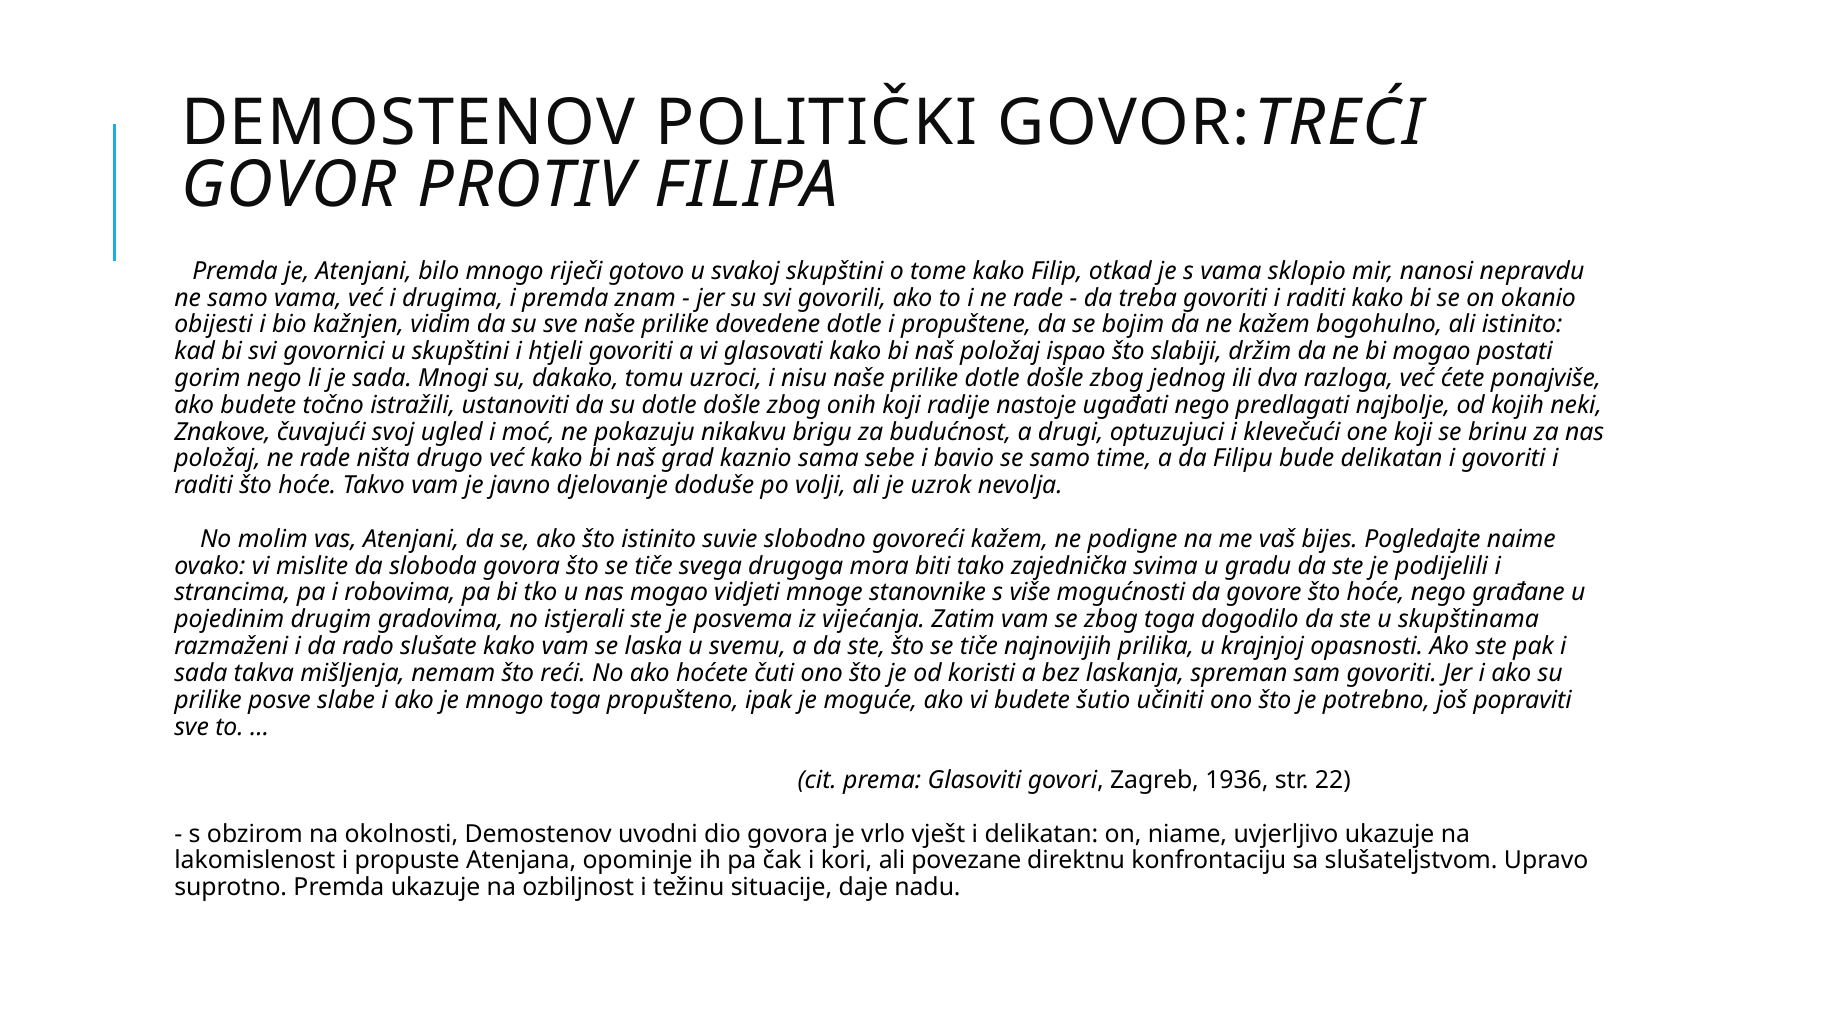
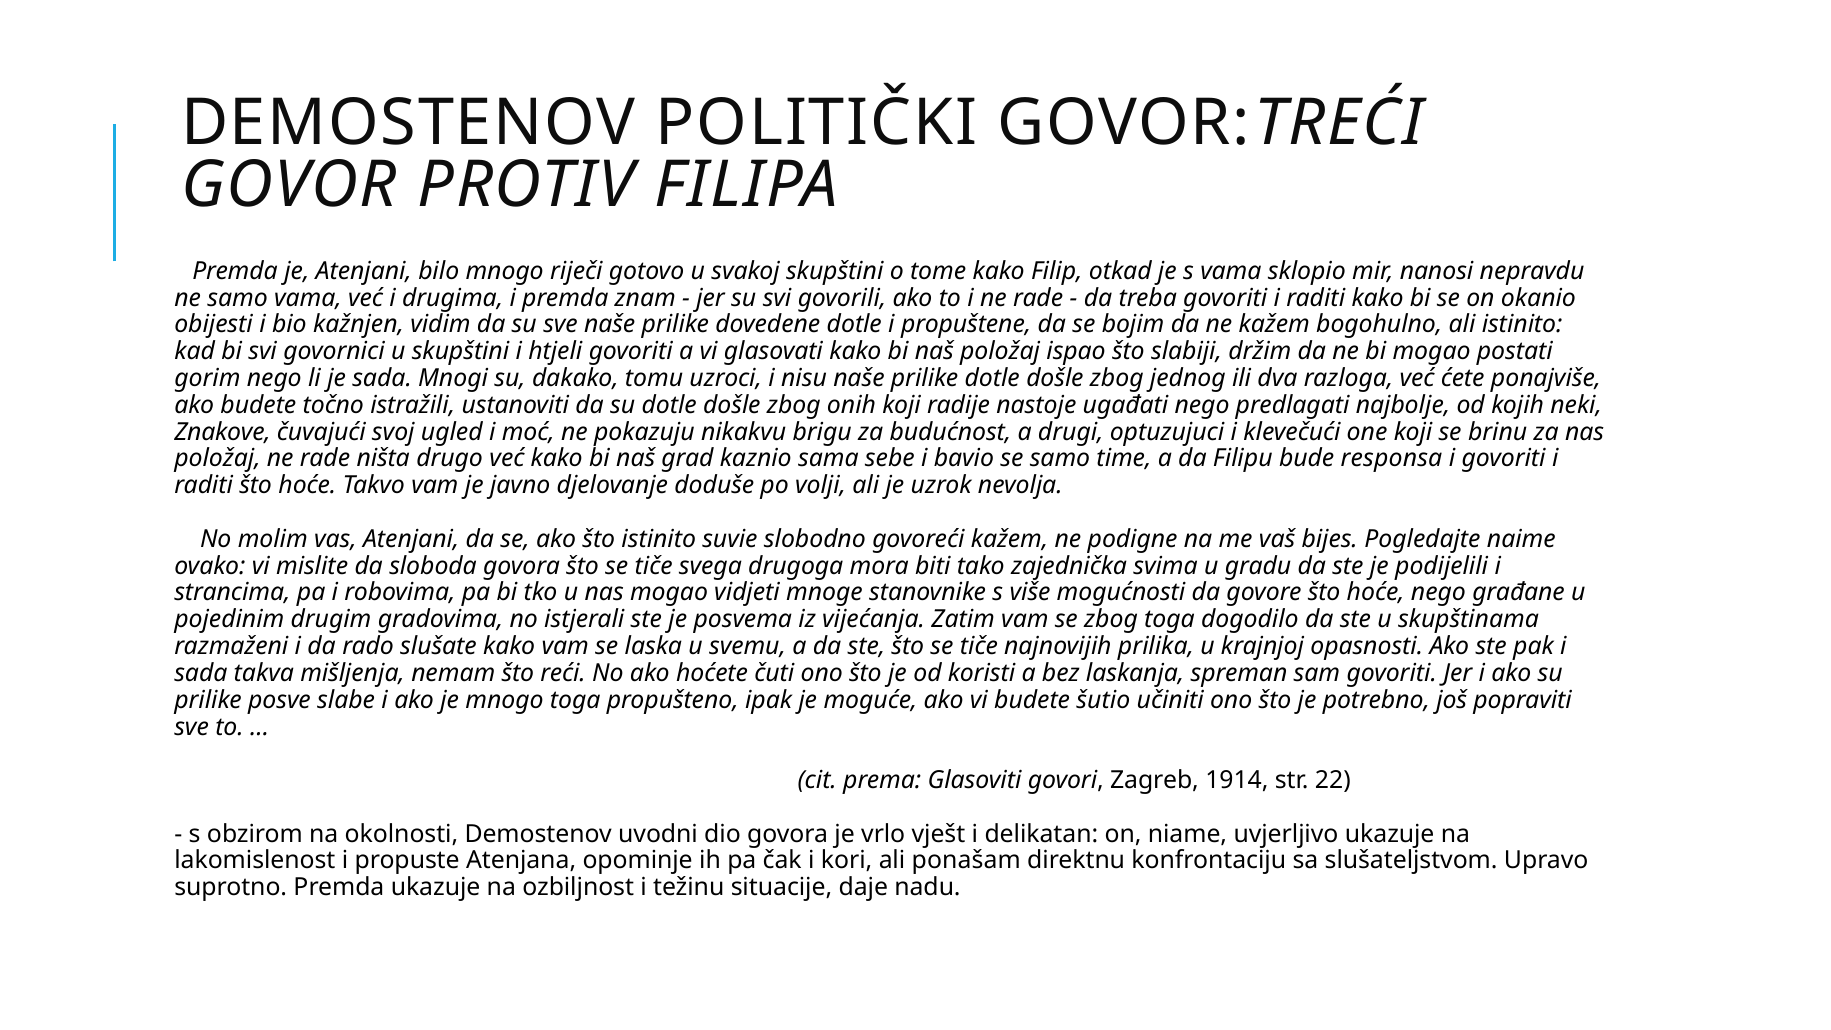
bude delikatan: delikatan -> responsa
1936: 1936 -> 1914
povezane: povezane -> ponašam
